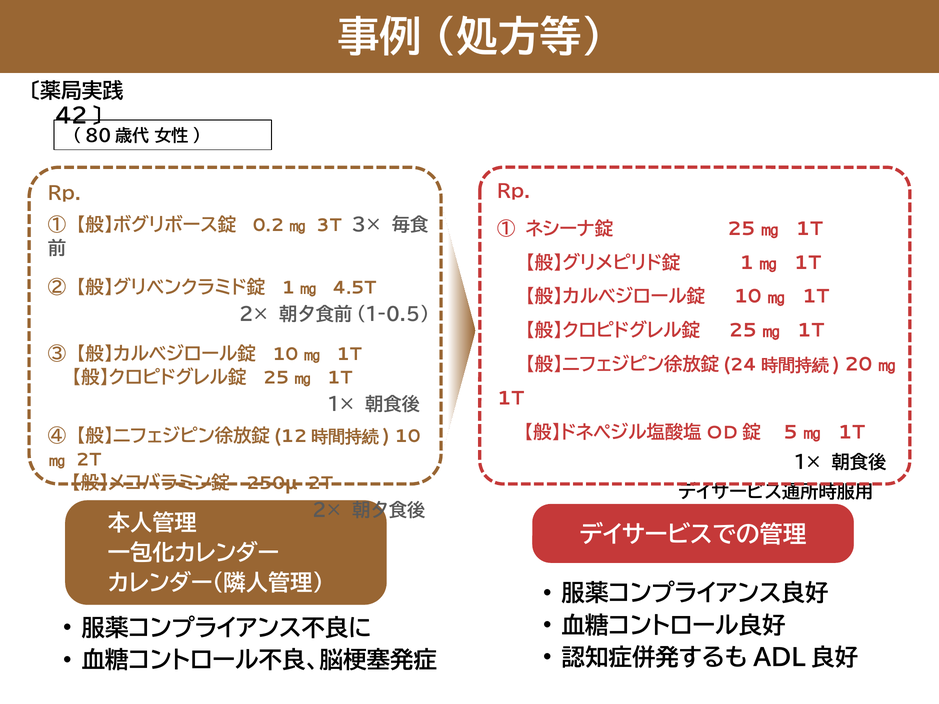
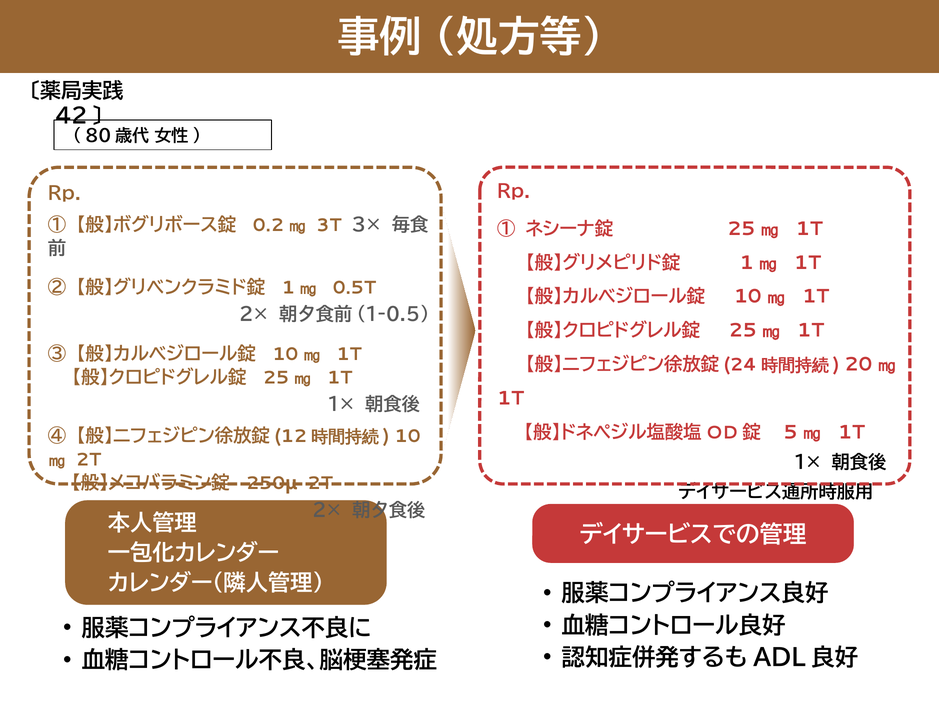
4.5T: 4.5T -> 0.5T
